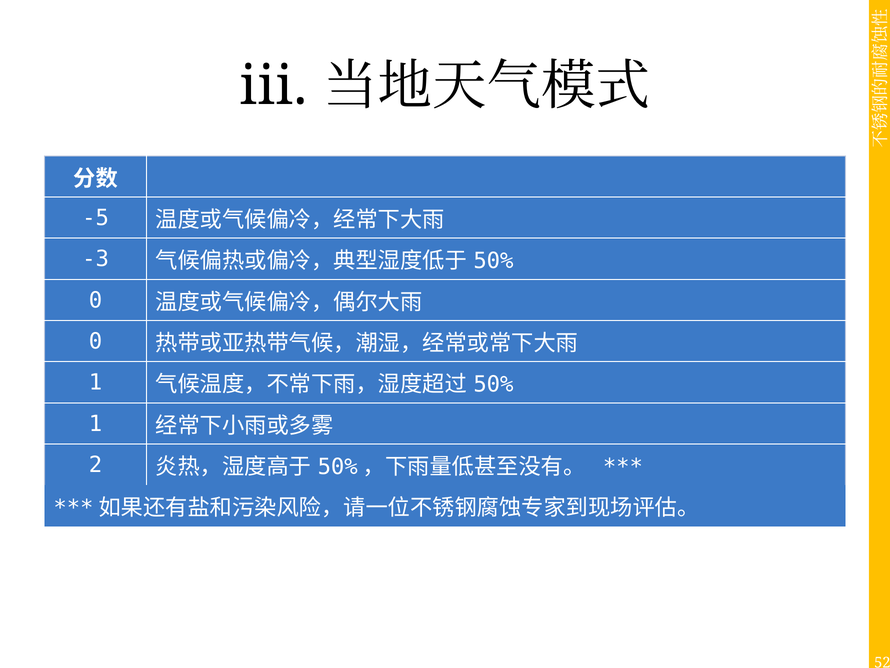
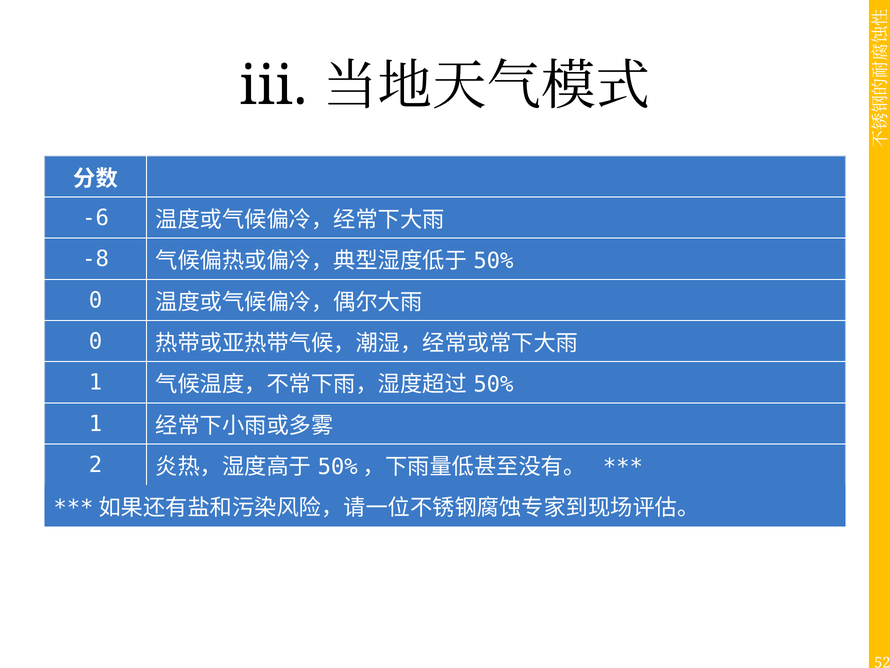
-5: -5 -> -6
-3: -3 -> -8
